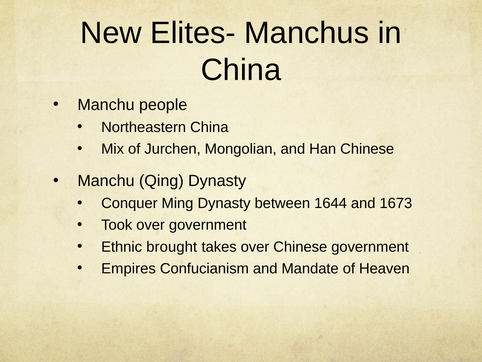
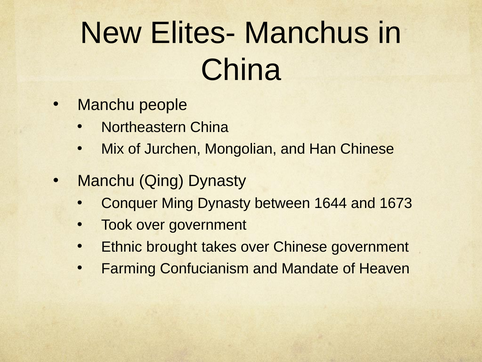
Empires: Empires -> Farming
